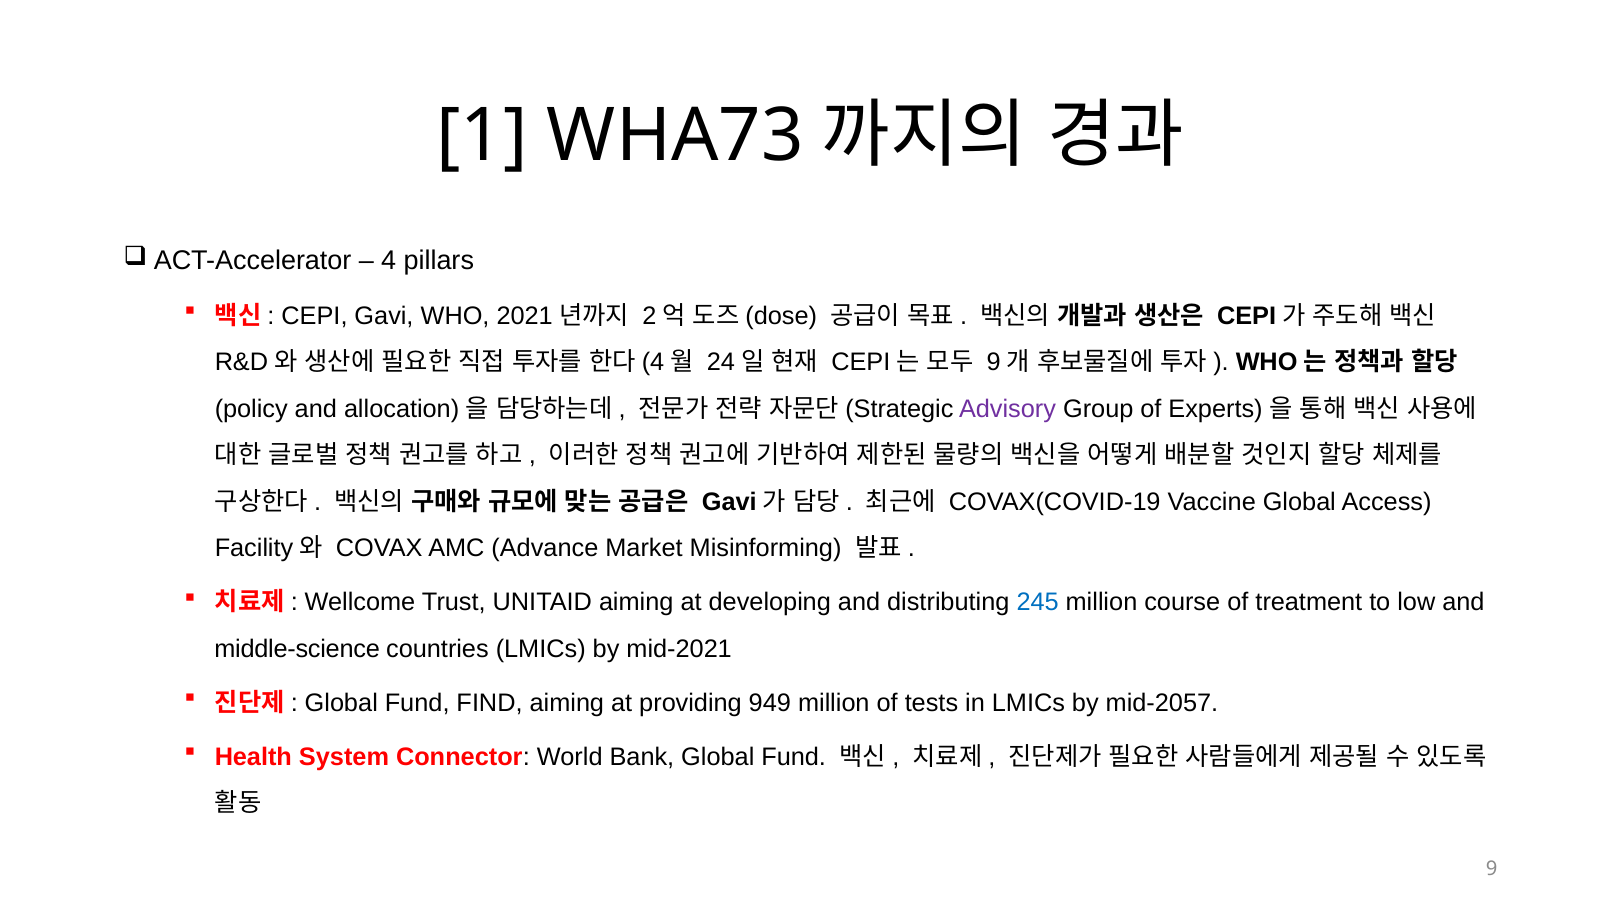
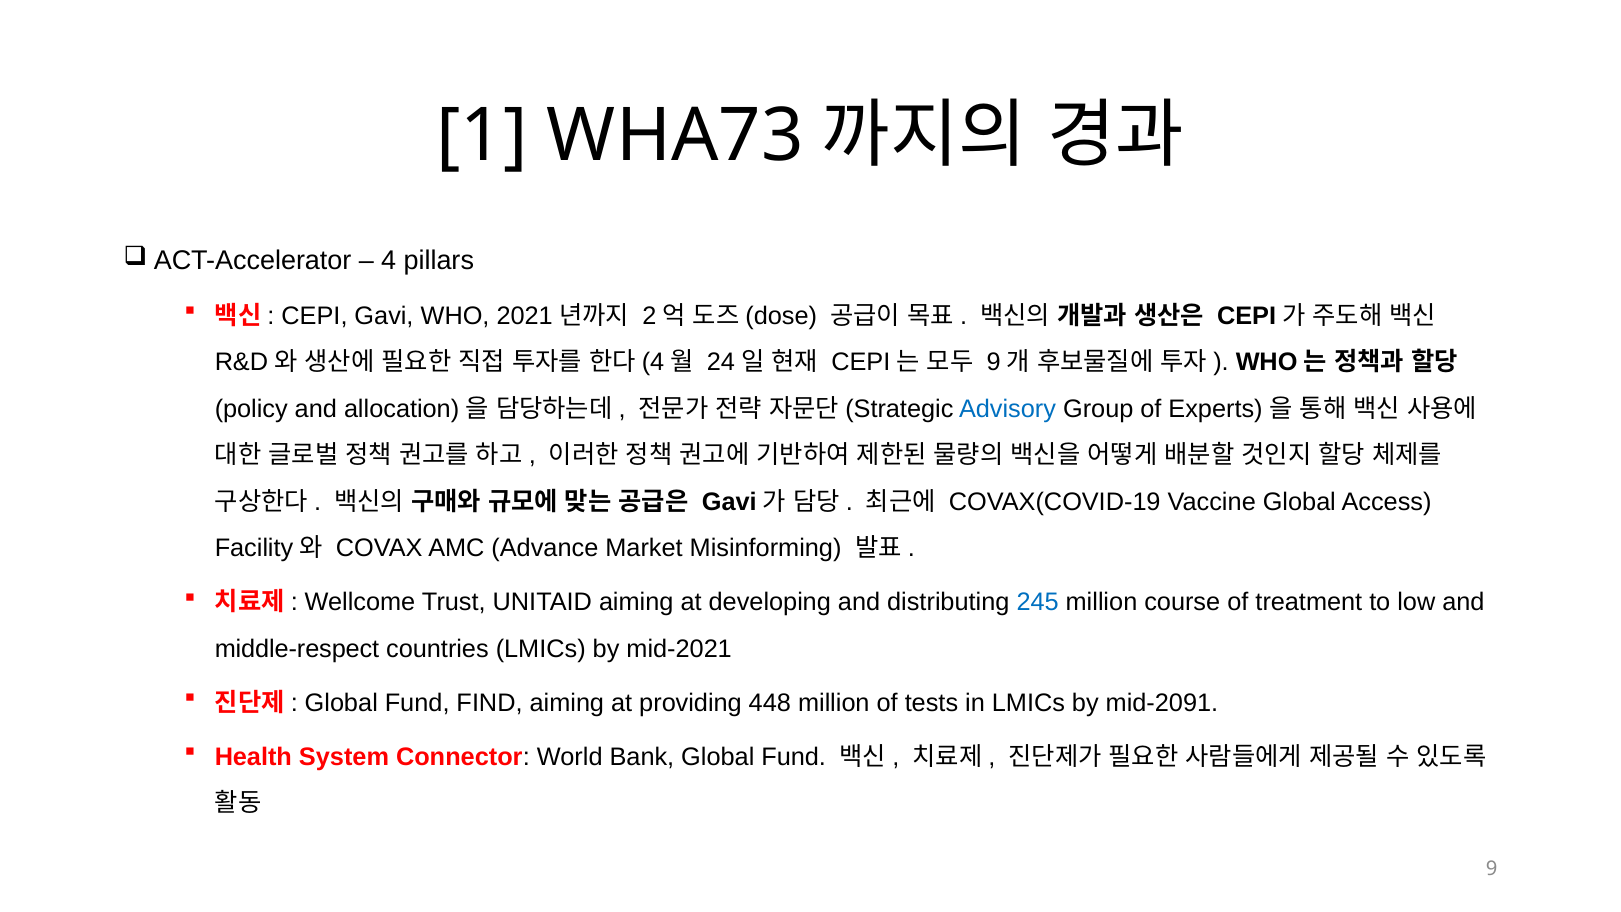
Advisory colour: purple -> blue
middle-science: middle-science -> middle-respect
949: 949 -> 448
mid-2057: mid-2057 -> mid-2091
